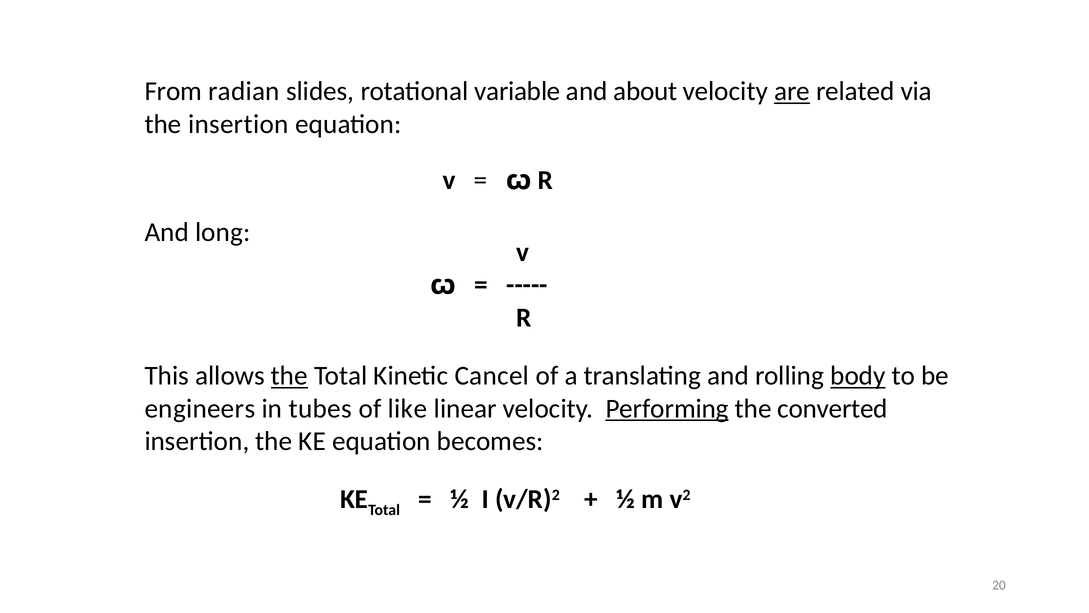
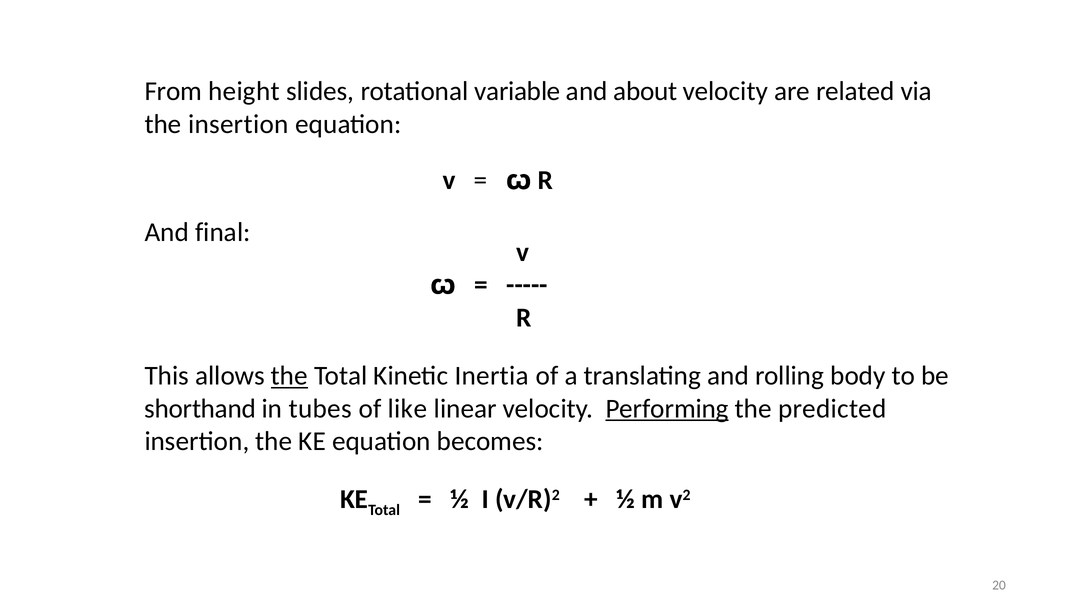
radian: radian -> height
are underline: present -> none
long: long -> final
Cancel: Cancel -> Inertia
body underline: present -> none
engineers: engineers -> shorthand
converted: converted -> predicted
